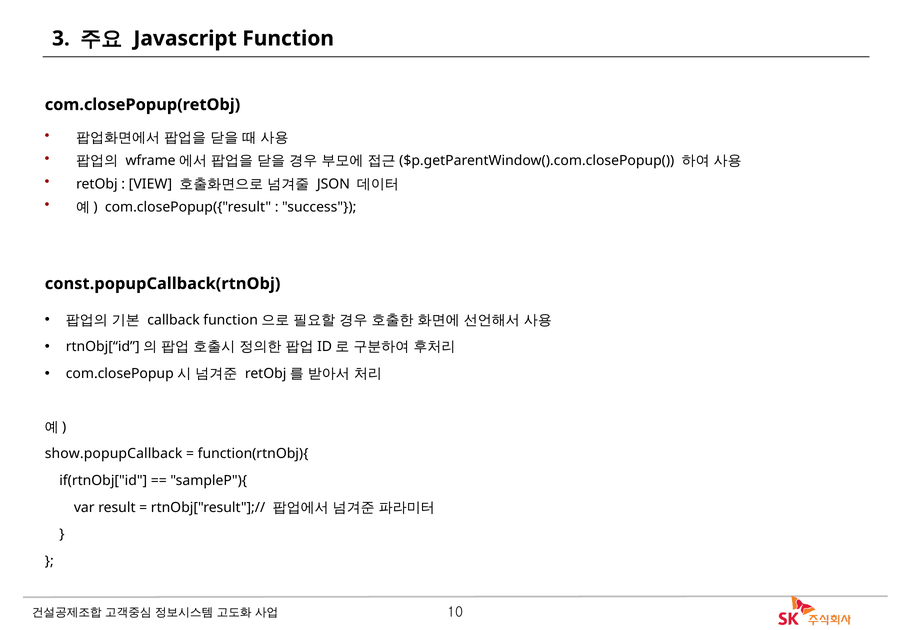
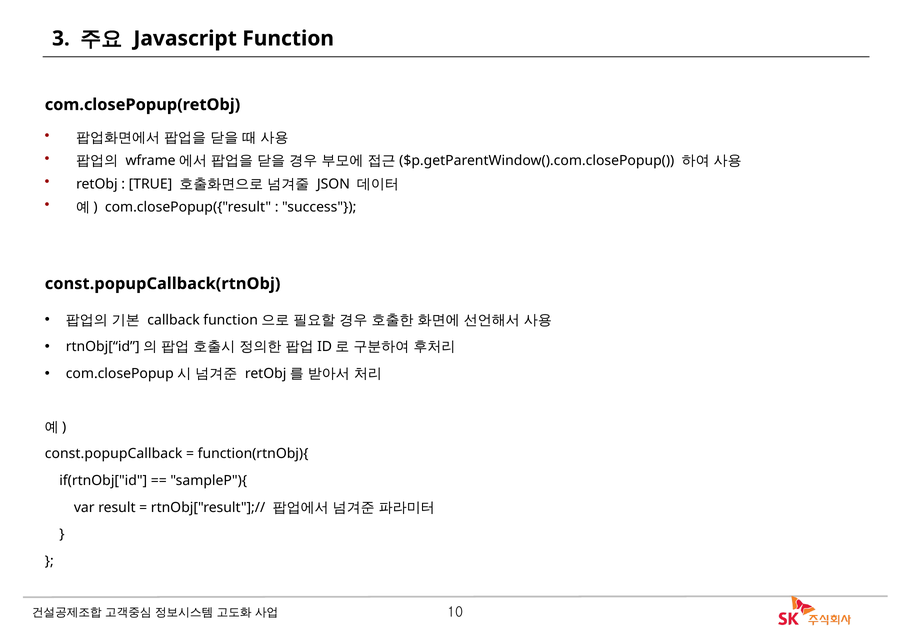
VIEW: VIEW -> TRUE
show.popupCallback: show.popupCallback -> const.popupCallback
